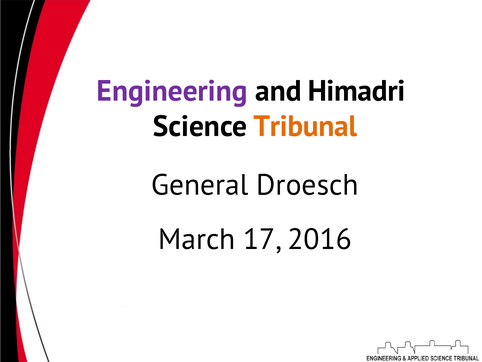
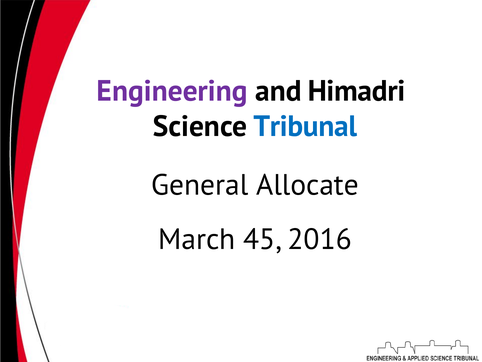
Tribunal colour: orange -> blue
Droesch: Droesch -> Allocate
17: 17 -> 45
